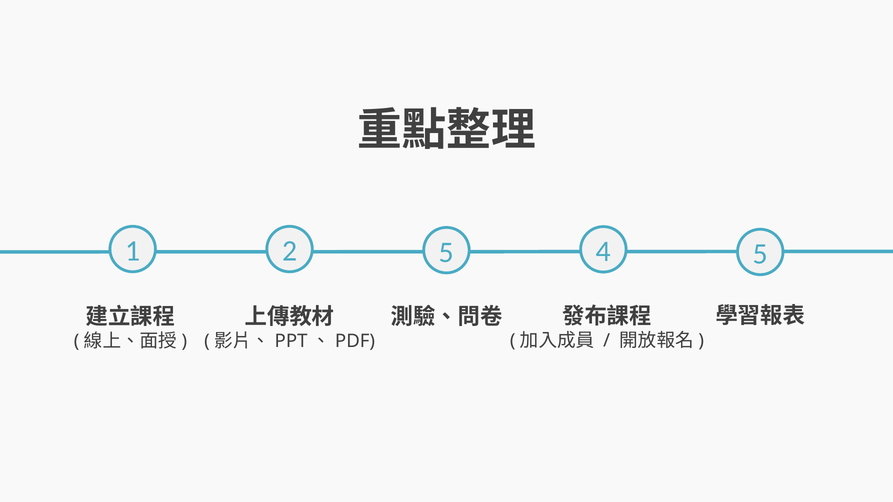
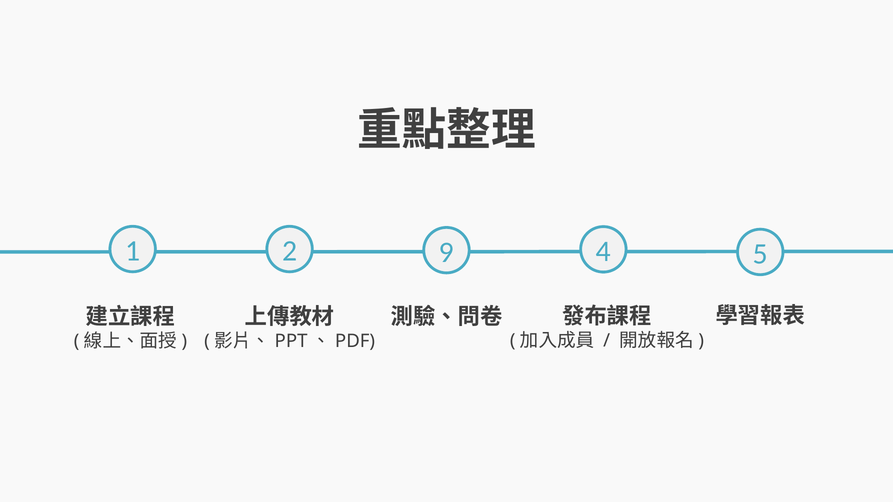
1 5: 5 -> 9
